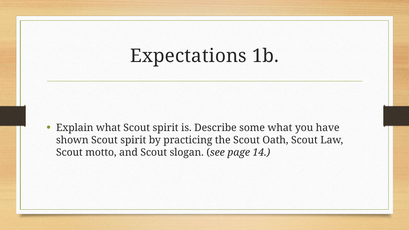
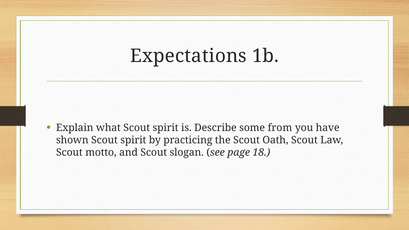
some what: what -> from
14: 14 -> 18
